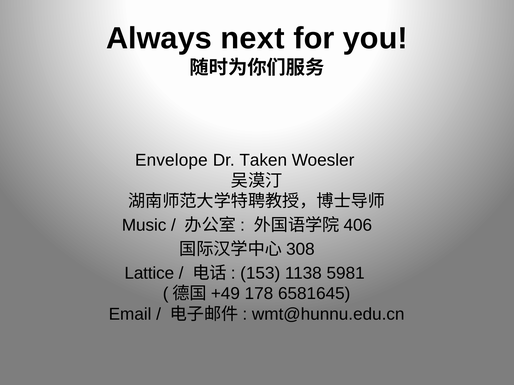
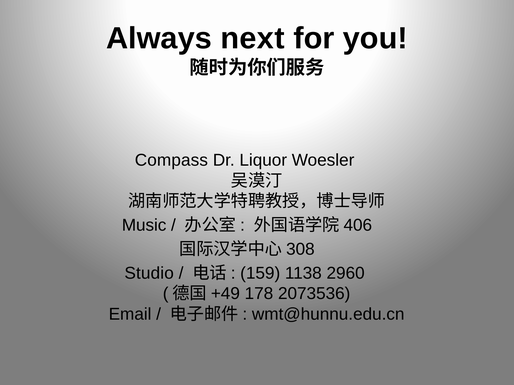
Envelope: Envelope -> Compass
Taken: Taken -> Liquor
Lattice: Lattice -> Studio
153: 153 -> 159
5981: 5981 -> 2960
6581645: 6581645 -> 2073536
